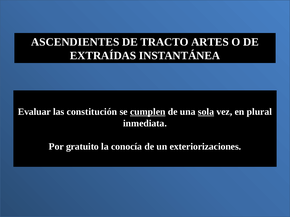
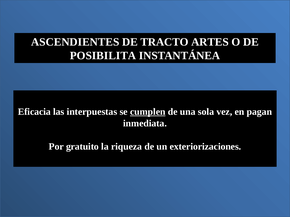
EXTRAÍDAS: EXTRAÍDAS -> POSIBILITA
Evaluar: Evaluar -> Eficacia
constitución: constitución -> interpuestas
sola underline: present -> none
plural: plural -> pagan
conocía: conocía -> riqueza
